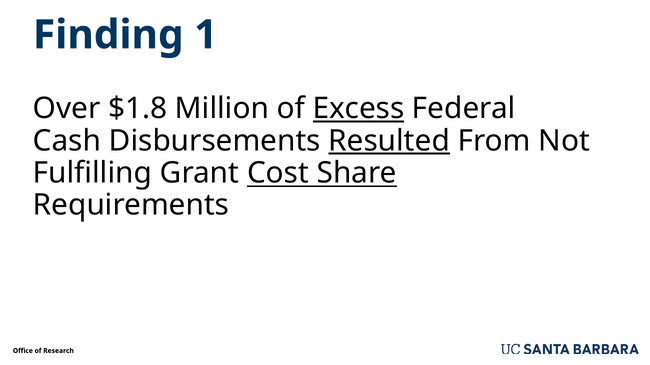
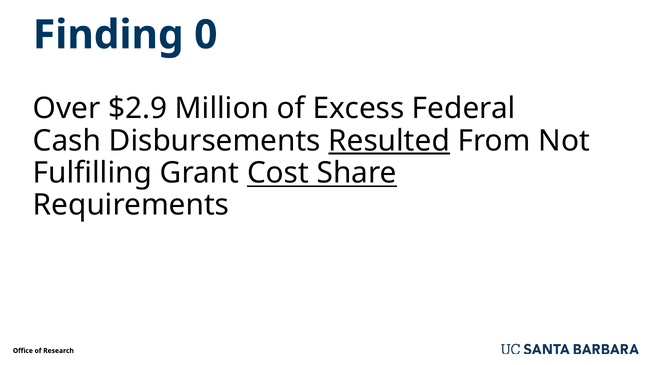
1: 1 -> 0
$1.8: $1.8 -> $2.9
Excess underline: present -> none
